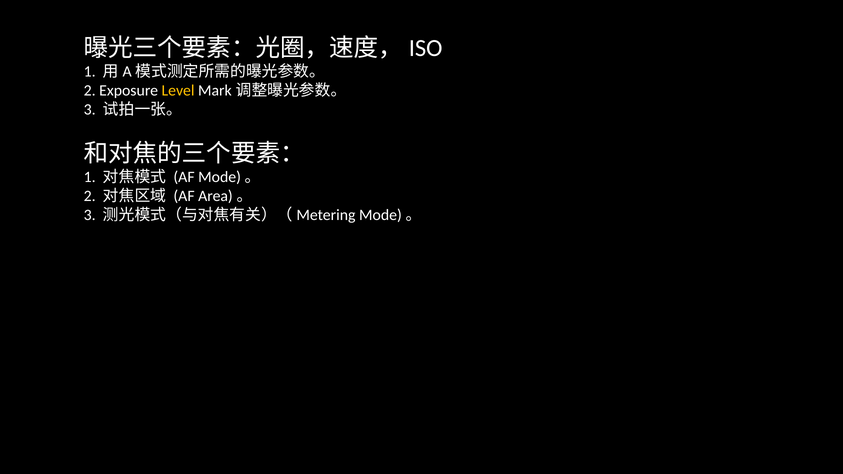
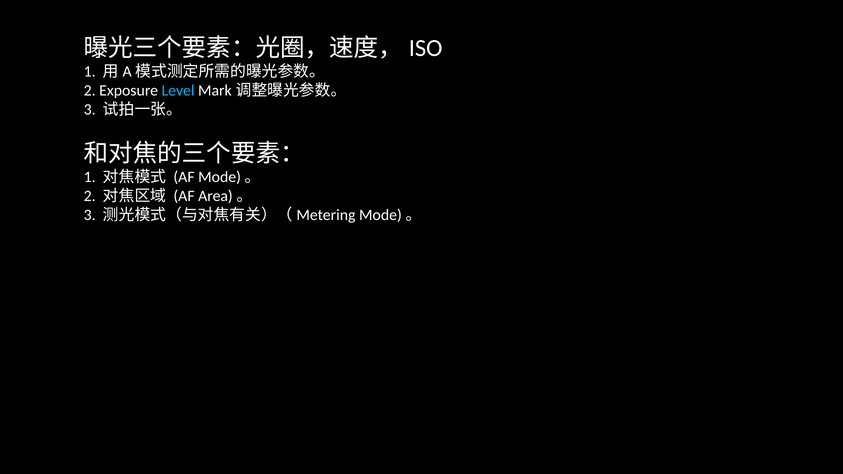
Level colour: yellow -> light blue
